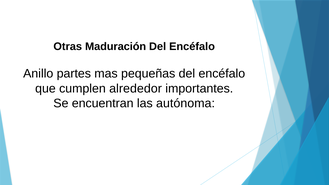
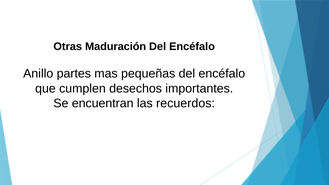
alrededor: alrededor -> desechos
autónoma: autónoma -> recuerdos
